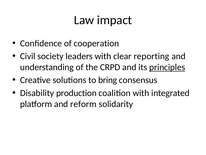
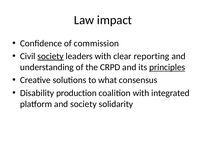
cooperation: cooperation -> commission
society at (51, 56) underline: none -> present
bring: bring -> what
and reform: reform -> society
